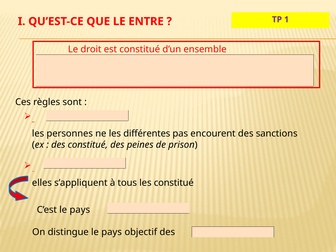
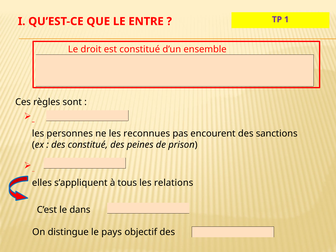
différentes: différentes -> reconnues
les constitué: constitué -> relations
C’est le pays: pays -> dans
